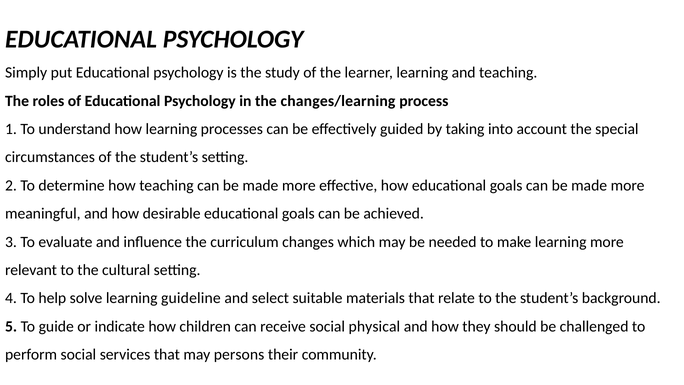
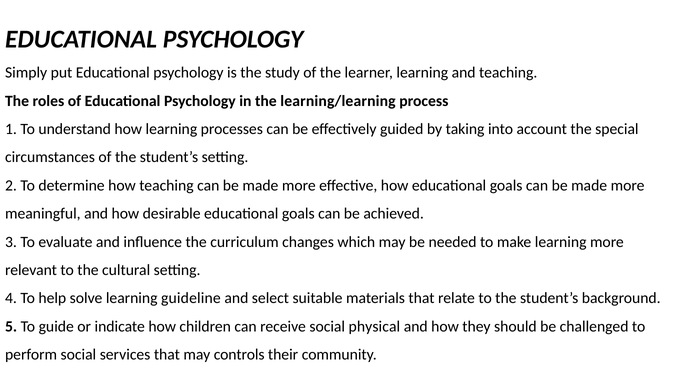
changes/learning: changes/learning -> learning/learning
persons: persons -> controls
